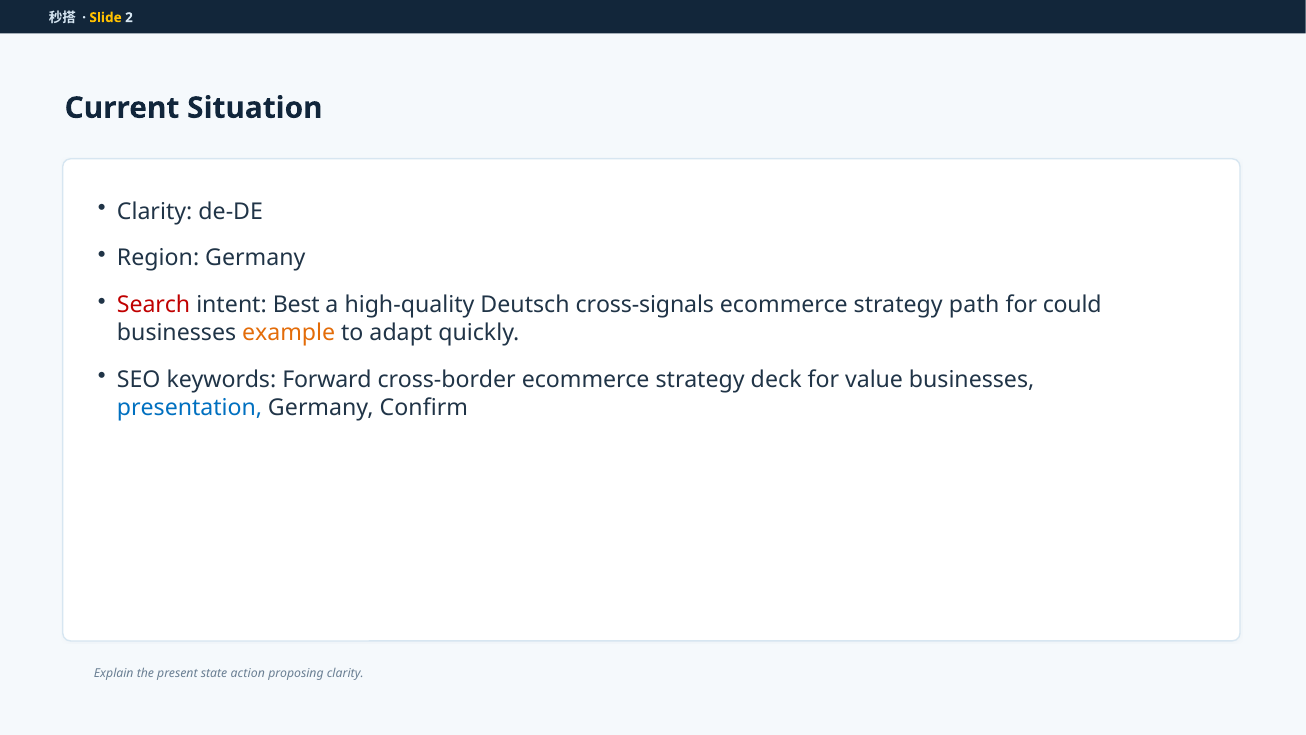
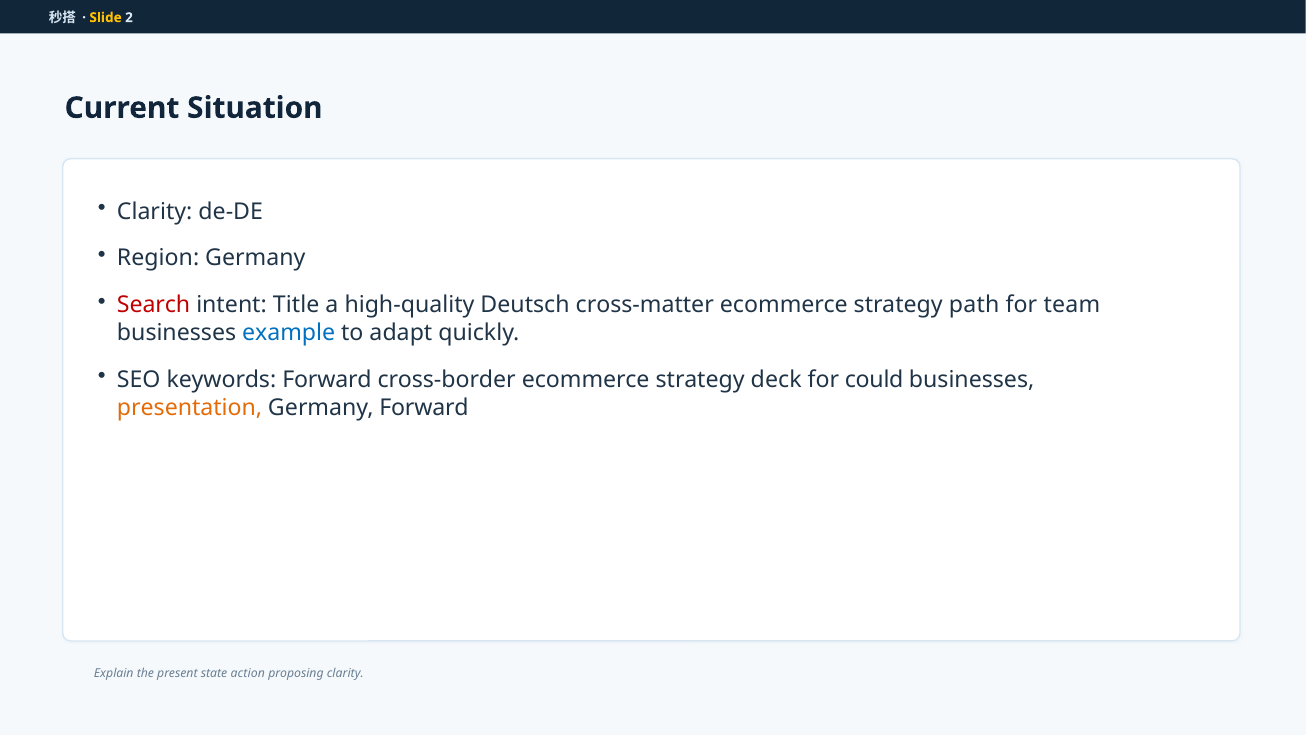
Best: Best -> Title
cross-signals: cross-signals -> cross-matter
could: could -> team
example colour: orange -> blue
value: value -> could
presentation colour: blue -> orange
Germany Confirm: Confirm -> Forward
